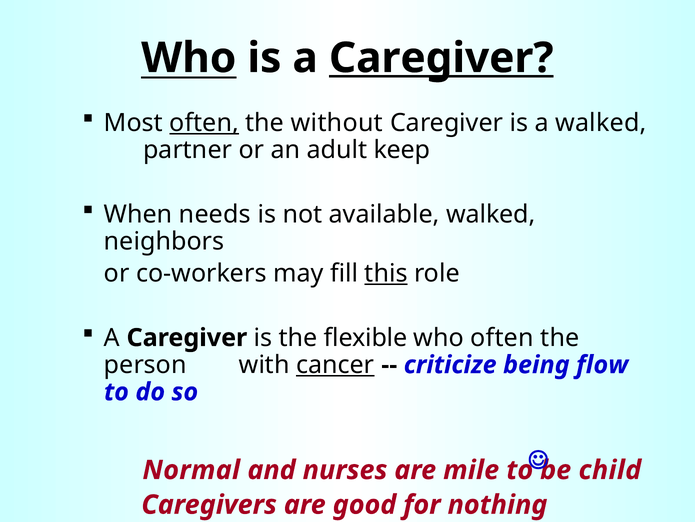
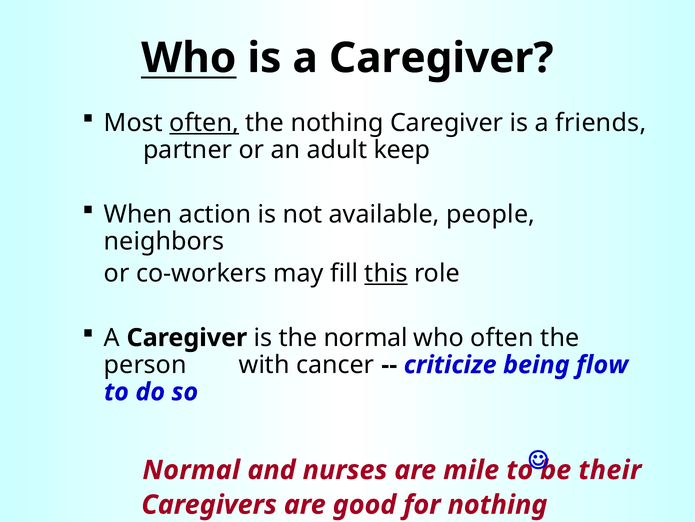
Caregiver at (441, 58) underline: present -> none
the without: without -> nothing
a walked: walked -> friends
needs: needs -> action
available walked: walked -> people
the flexible: flexible -> normal
cancer underline: present -> none
child: child -> their
